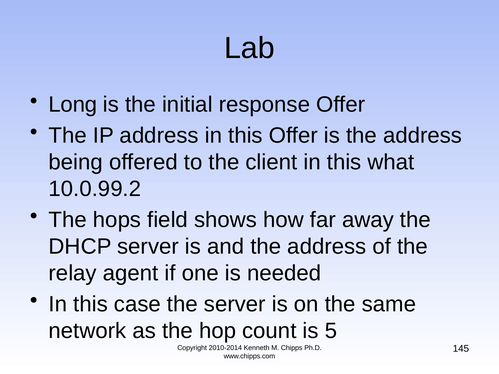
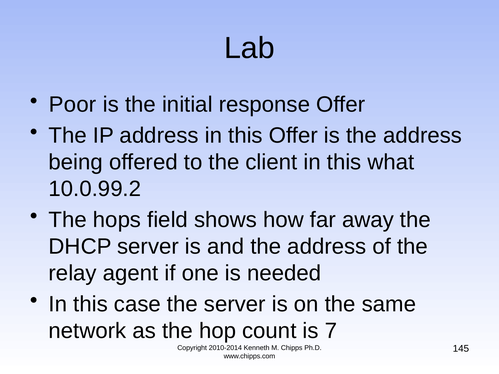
Long: Long -> Poor
5: 5 -> 7
